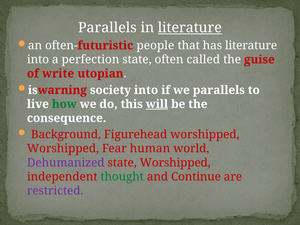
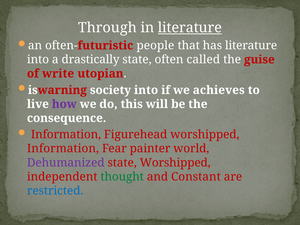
Parallels at (107, 28): Parallels -> Through
perfection: perfection -> drastically
we parallels: parallels -> achieves
how colour: green -> purple
will underline: present -> none
Background at (66, 135): Background -> Information
Worshipped at (63, 149): Worshipped -> Information
human: human -> painter
Continue: Continue -> Constant
restricted colour: purple -> blue
